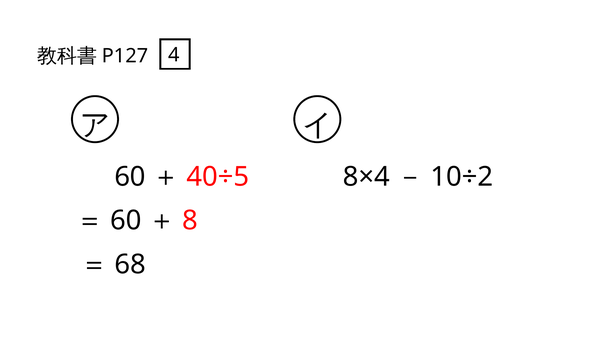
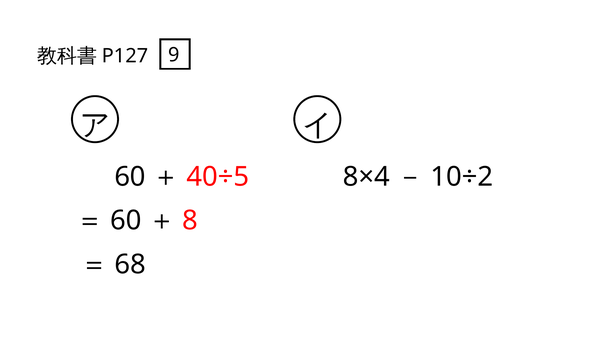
4: 4 -> 9
